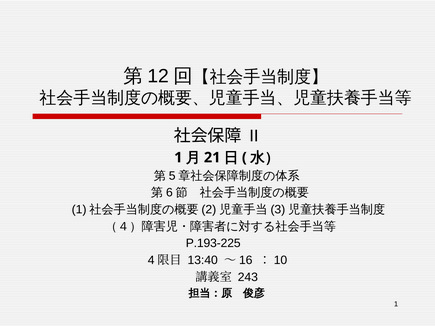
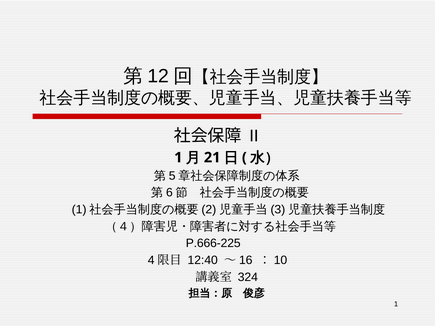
P.193-225: P.193-225 -> P.666-225
13:40: 13:40 -> 12:40
243: 243 -> 324
